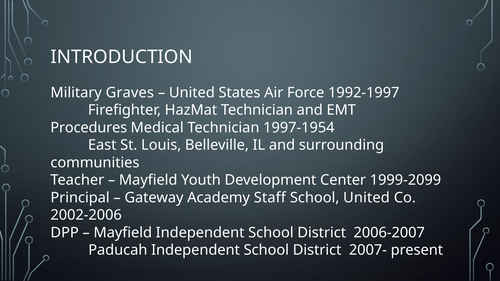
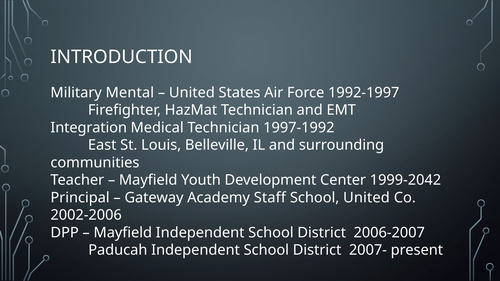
Graves: Graves -> Mental
Procedures: Procedures -> Integration
1997-1954: 1997-1954 -> 1997-1992
1999-2099: 1999-2099 -> 1999-2042
